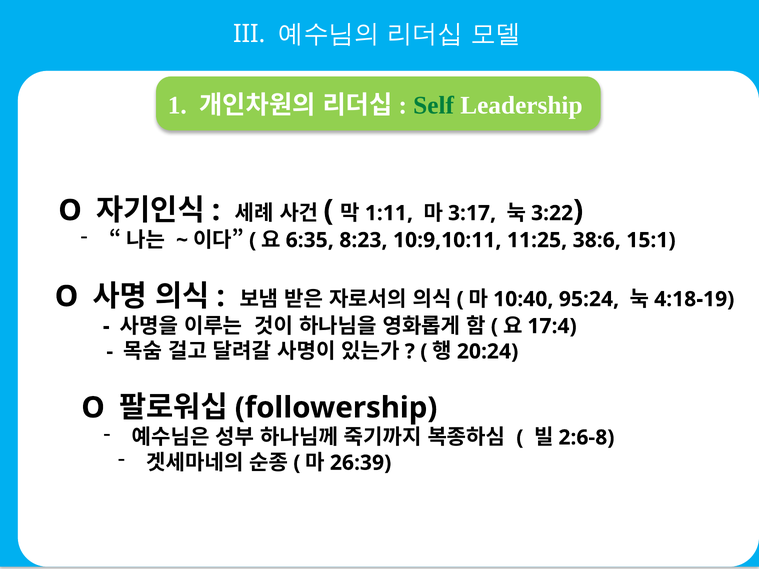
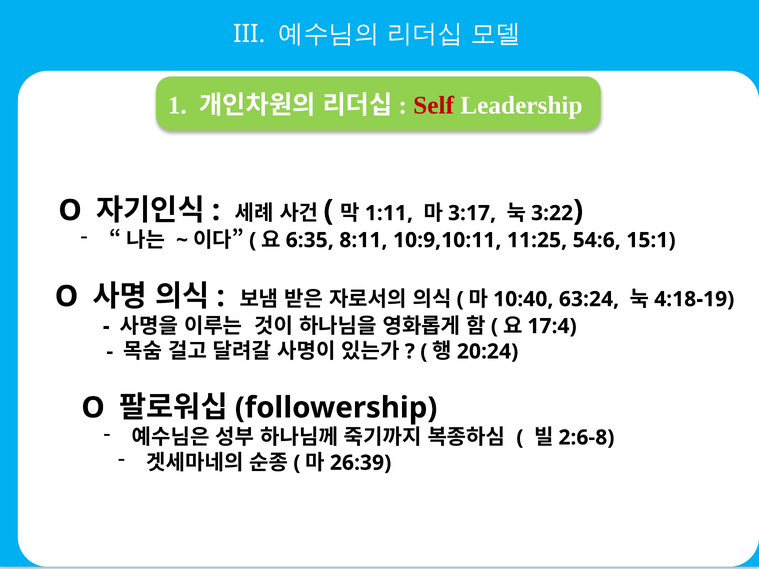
Self colour: green -> red
8:23: 8:23 -> 8:11
38:6: 38:6 -> 54:6
95:24: 95:24 -> 63:24
